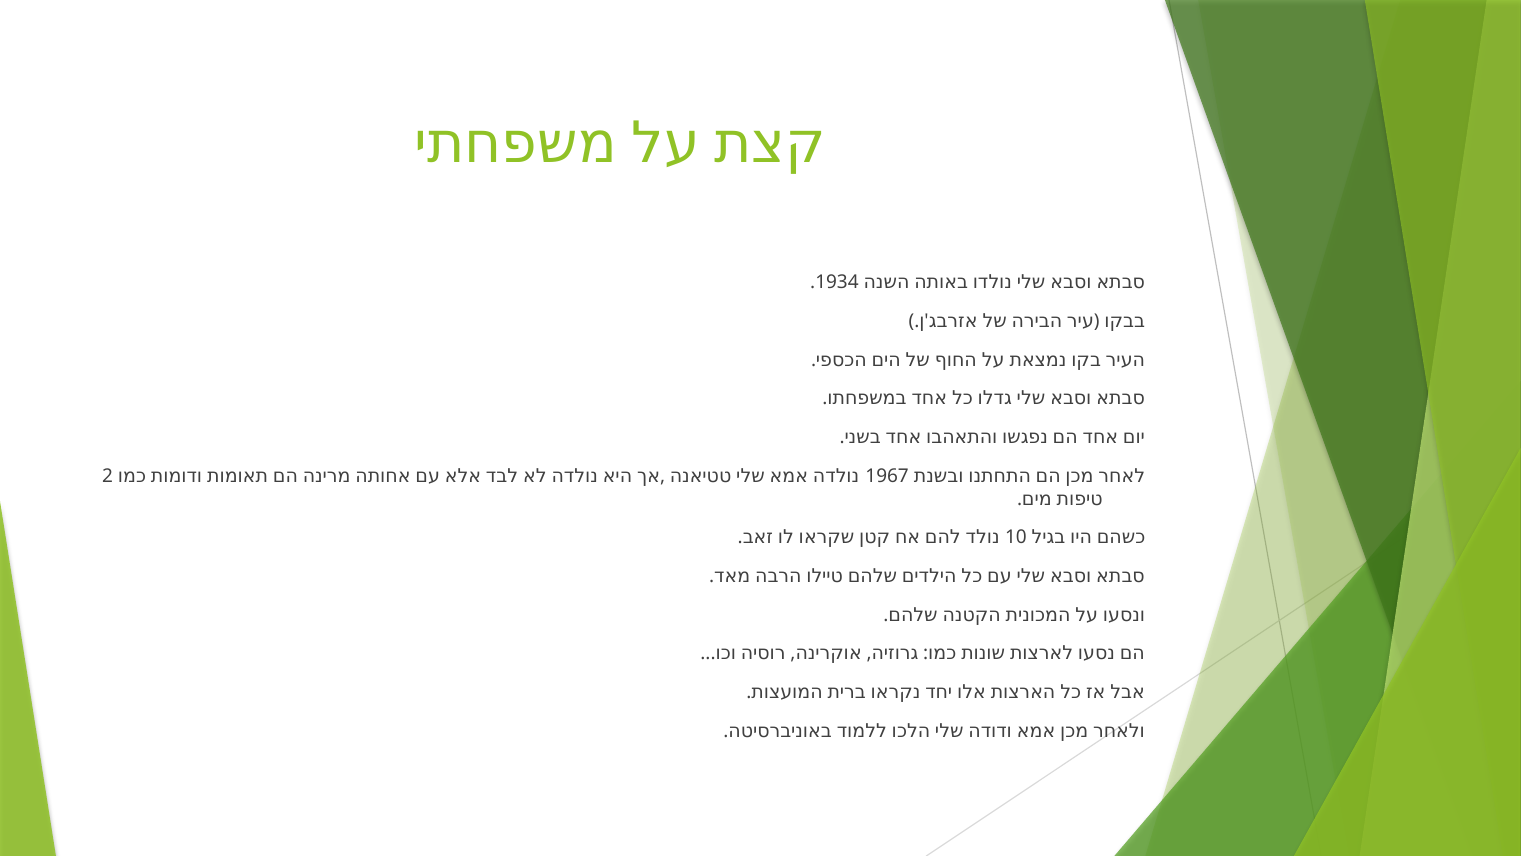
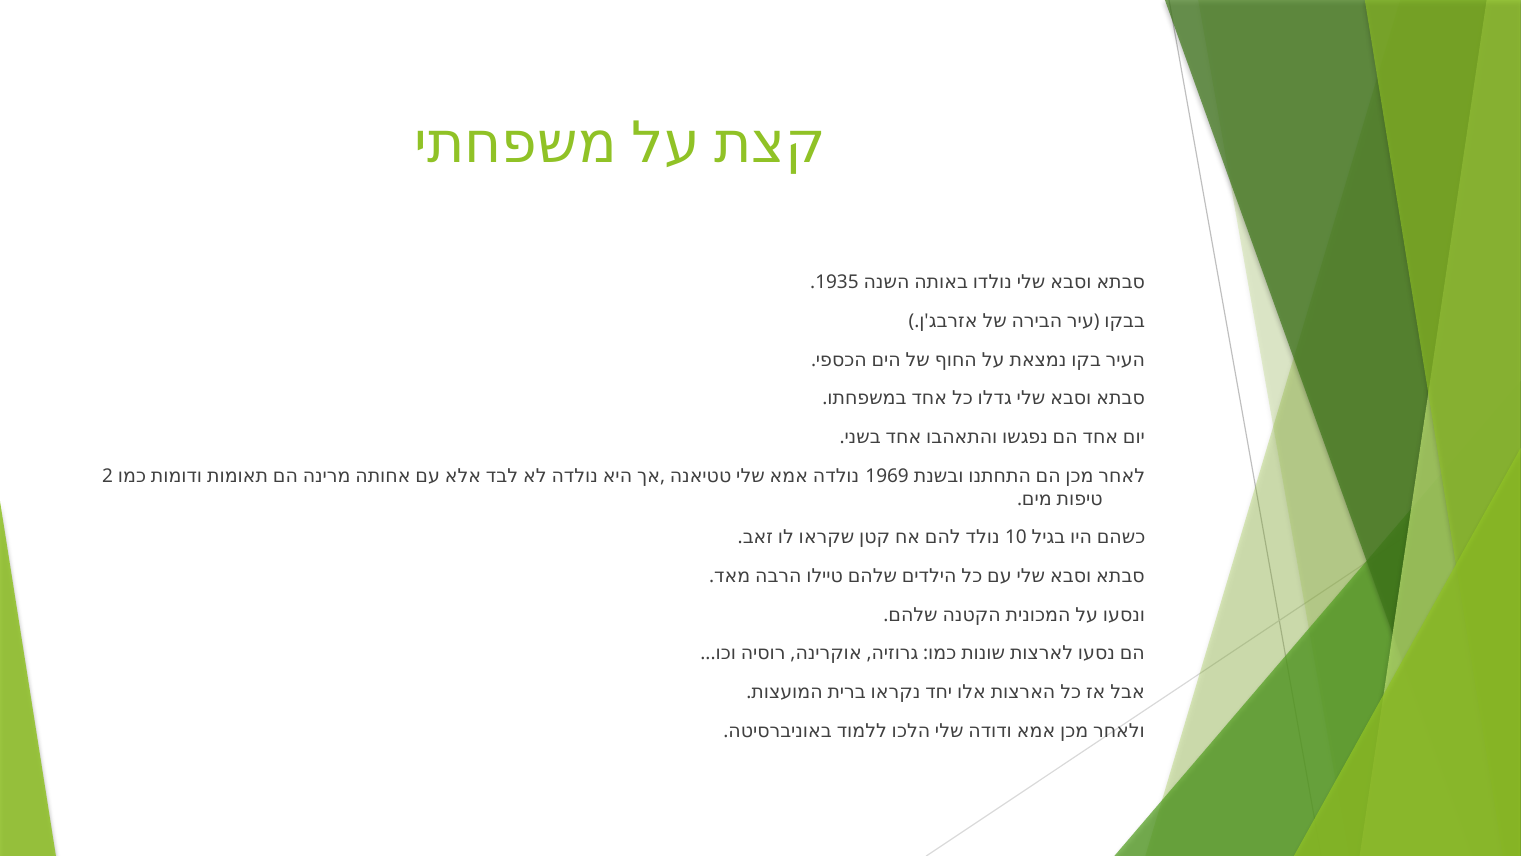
1934: 1934 -> 1935
1967: 1967 -> 1969
